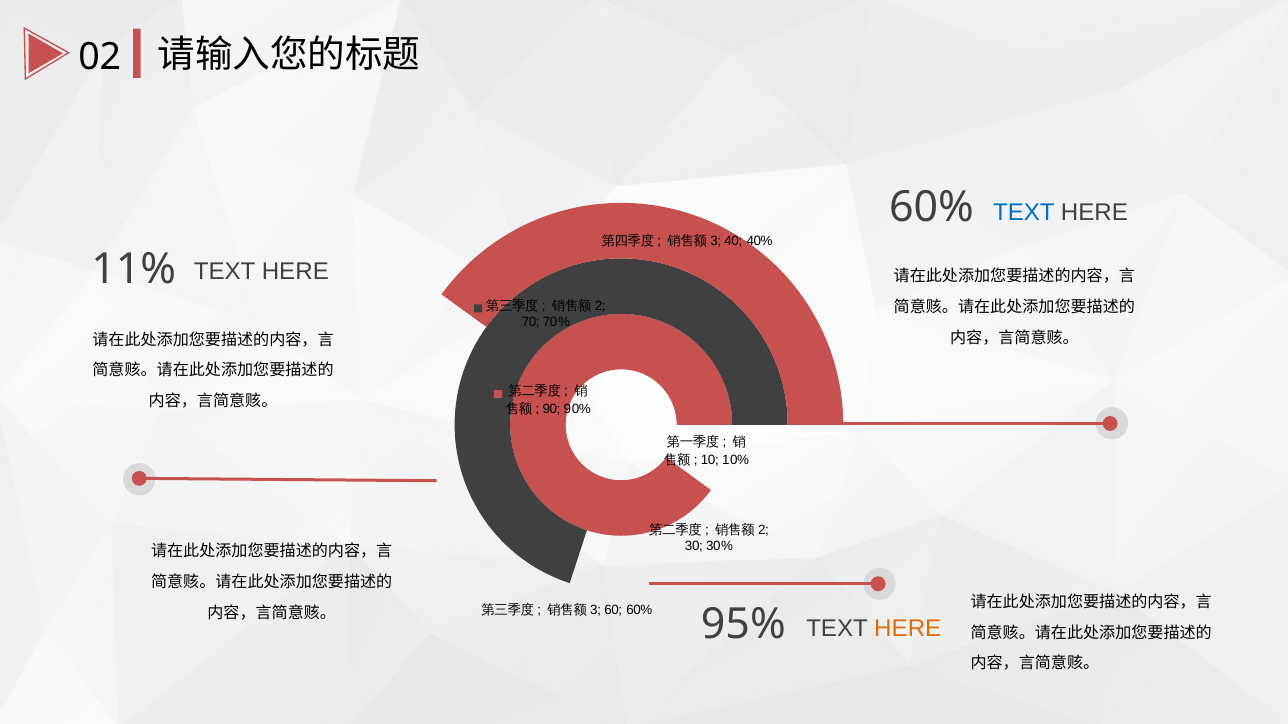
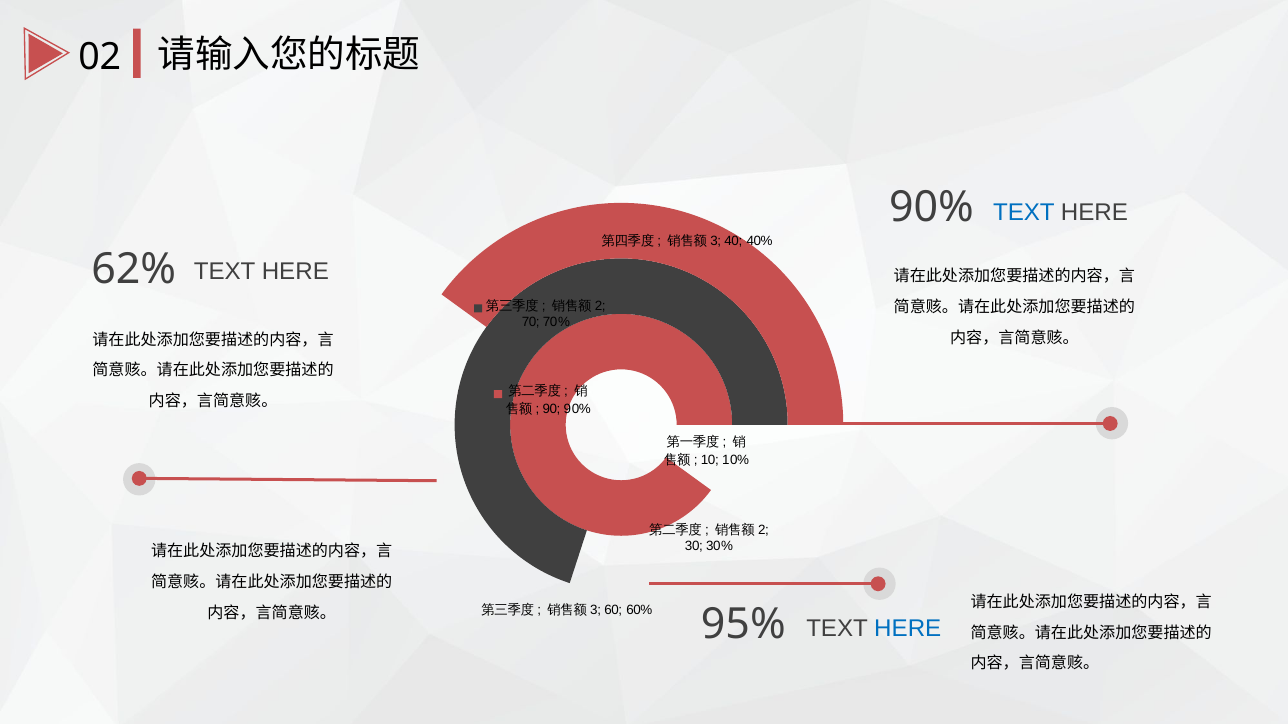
60% at (931, 207): 60% -> 90%
11%: 11% -> 62%
HERE at (908, 629) colour: orange -> blue
